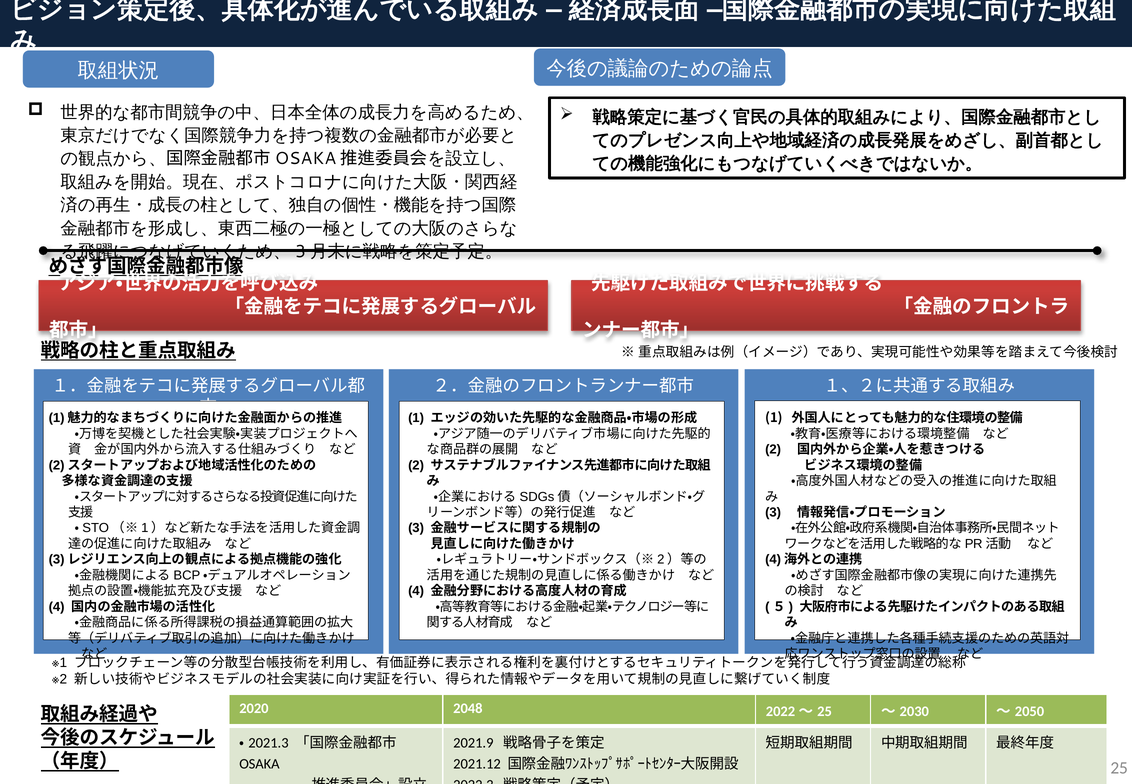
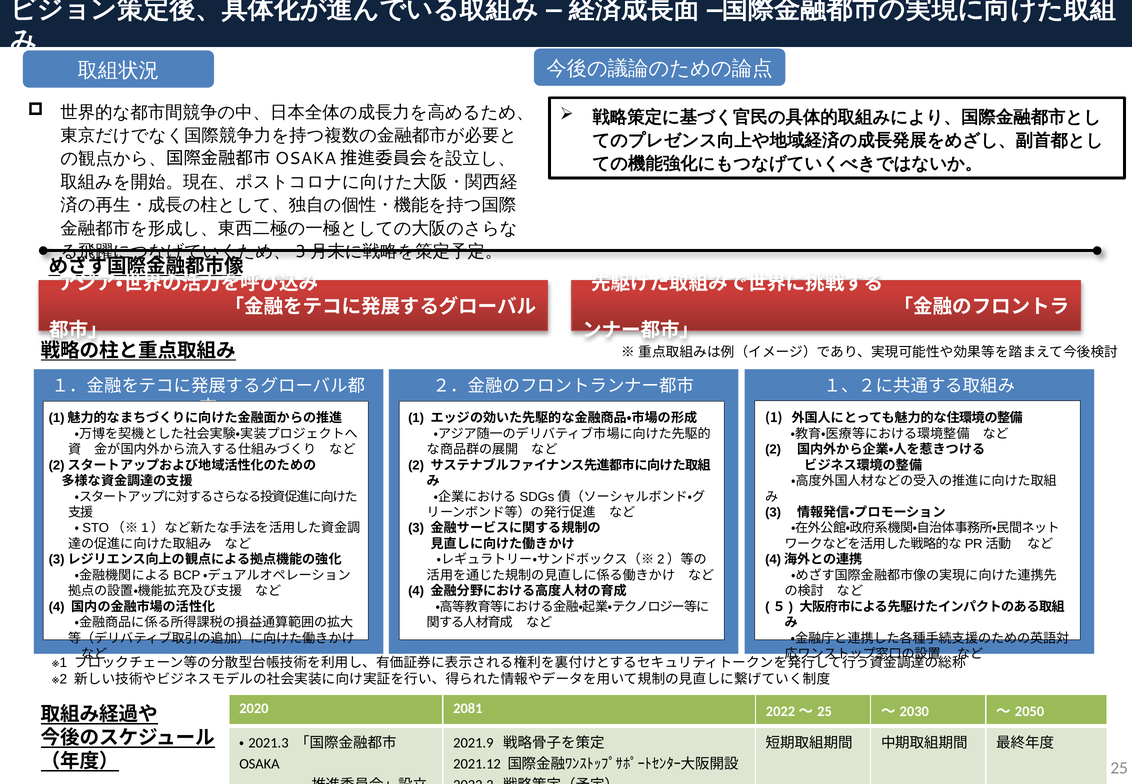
2048: 2048 -> 2081
